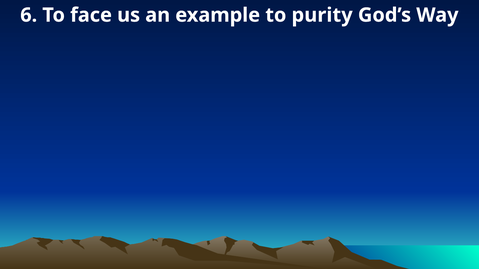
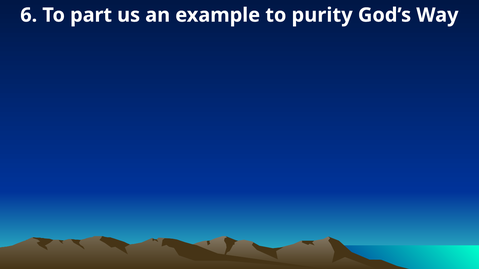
face: face -> part
